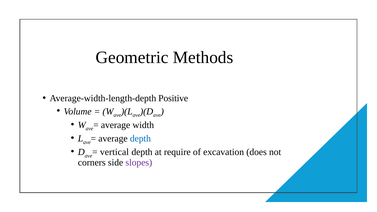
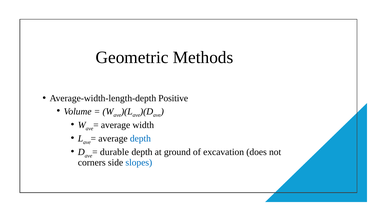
vertical: vertical -> durable
require: require -> ground
slopes colour: purple -> blue
